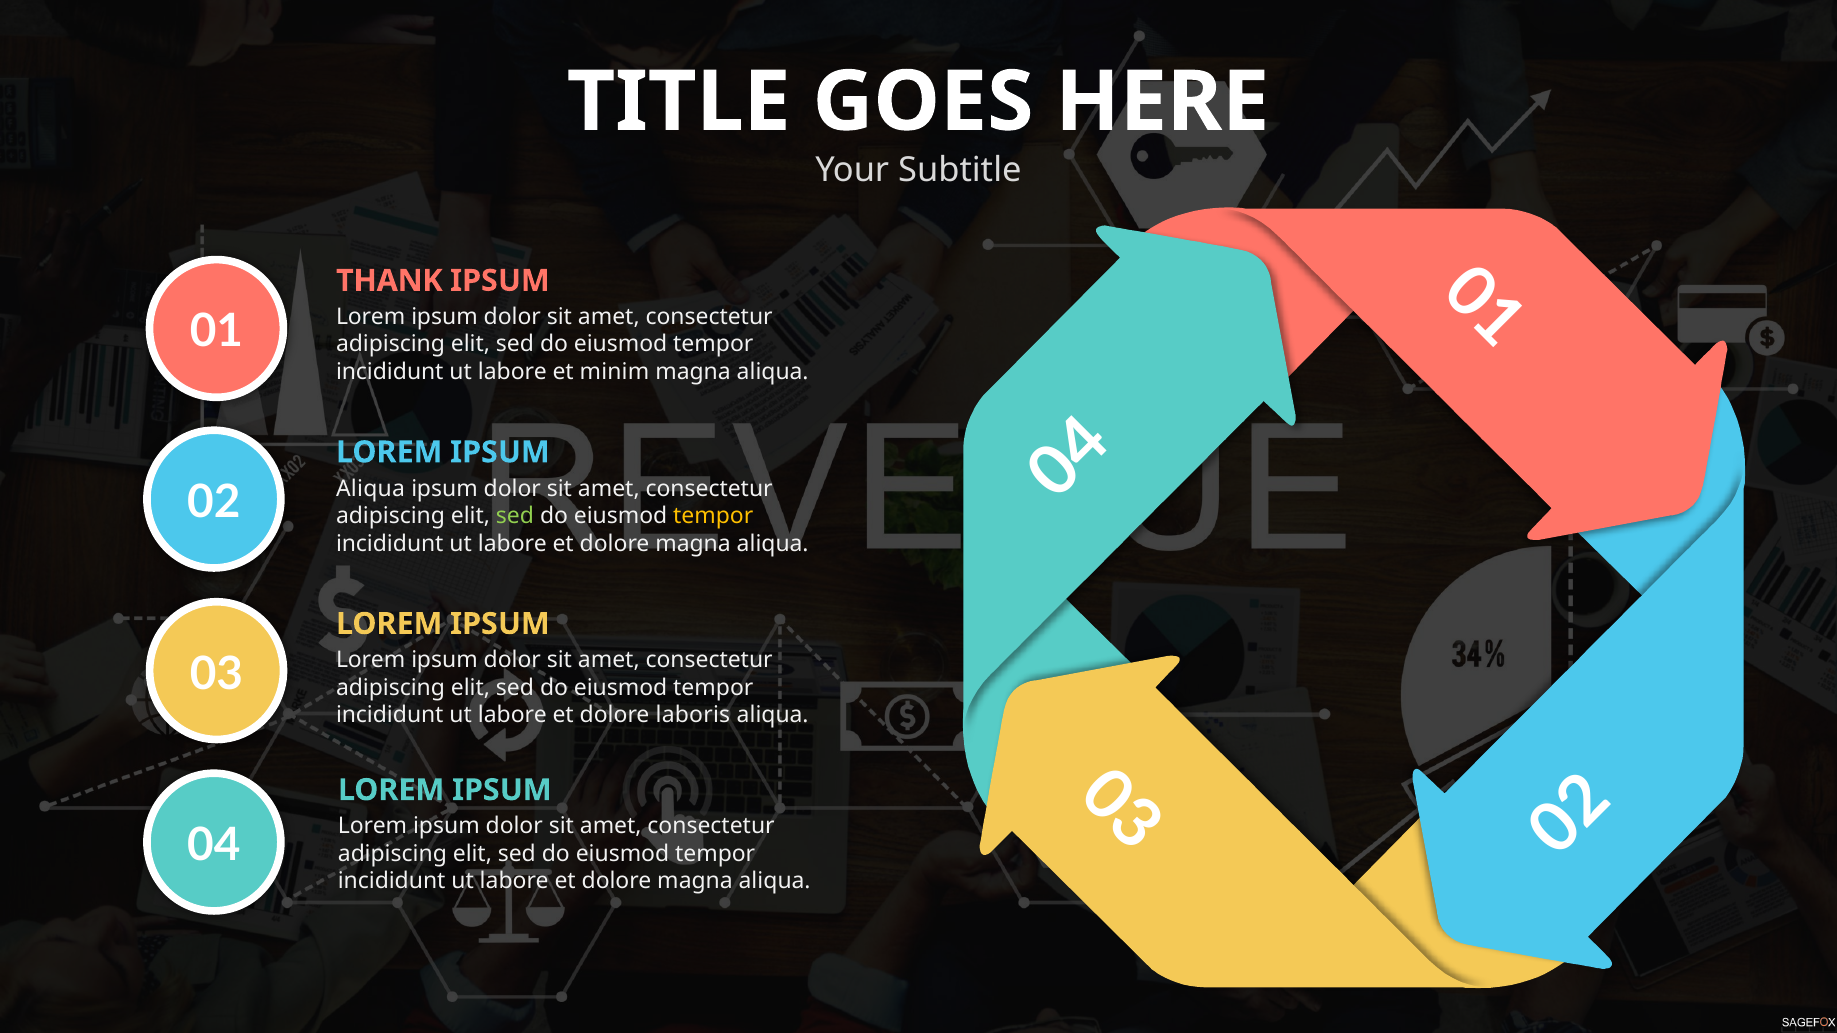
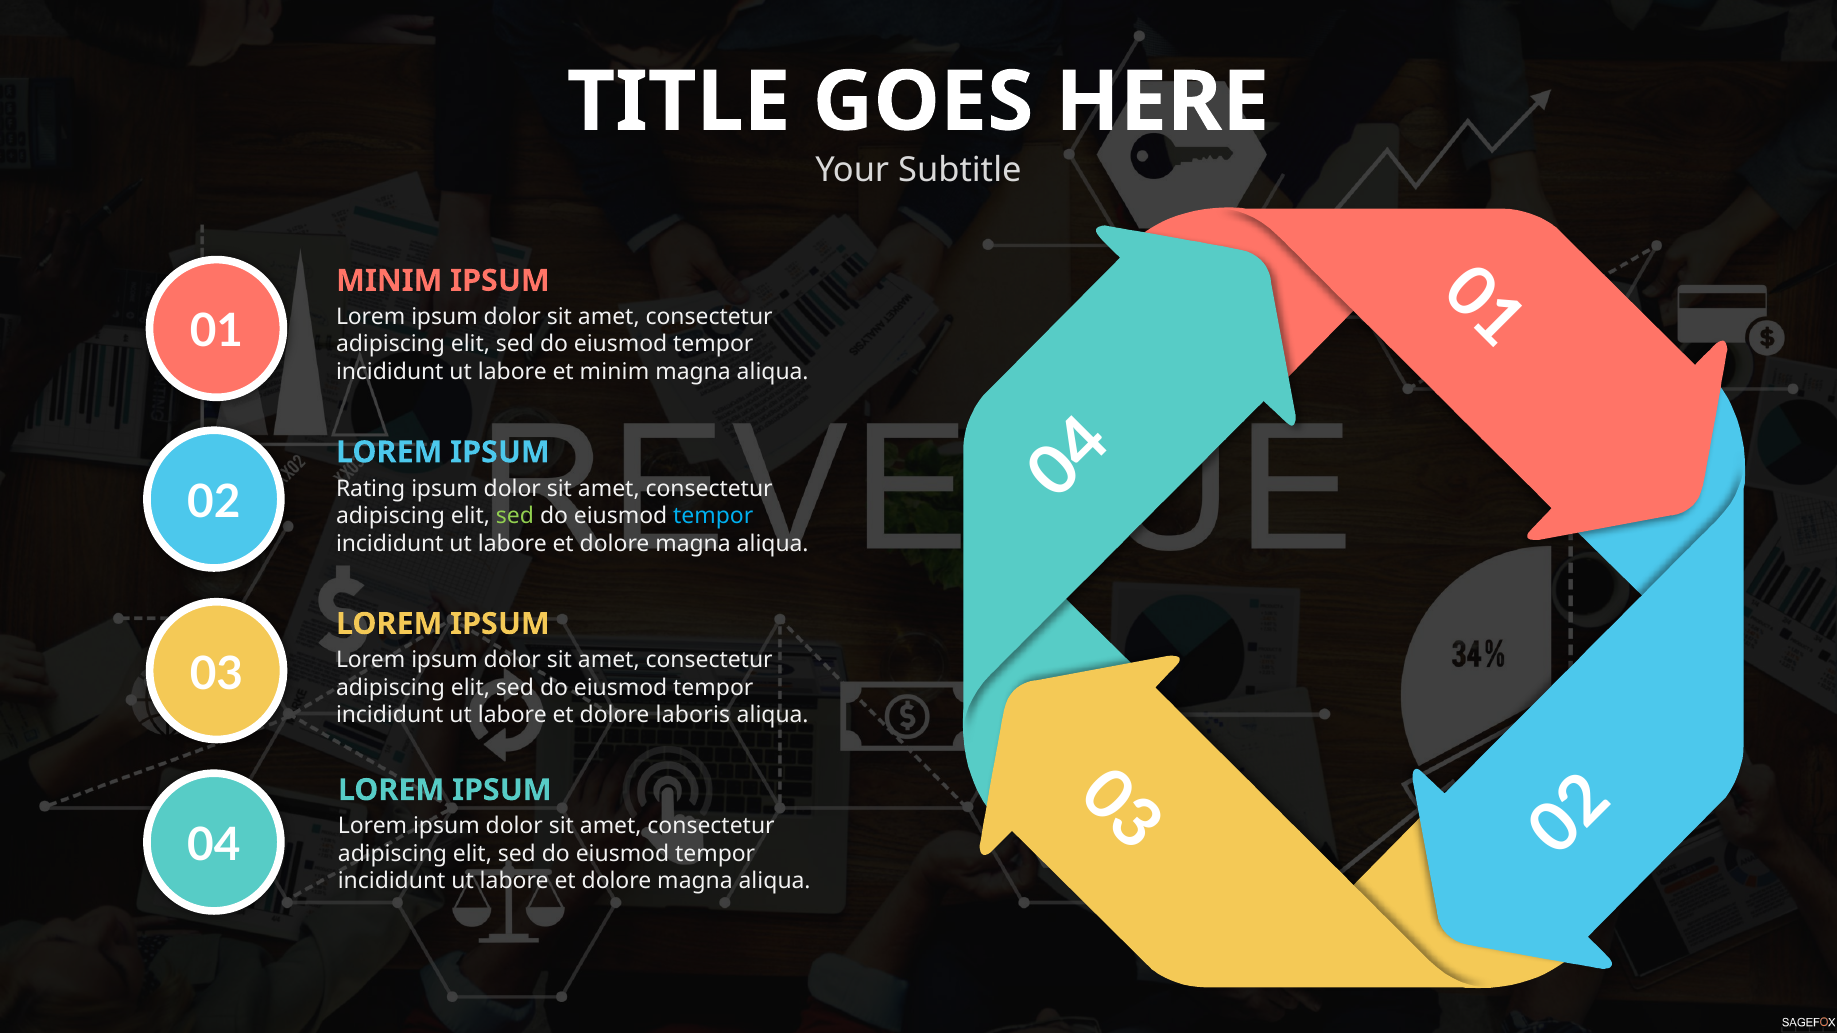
THANK at (389, 281): THANK -> MINIM
Aliqua at (371, 489): Aliqua -> Rating
tempor at (713, 516) colour: yellow -> light blue
